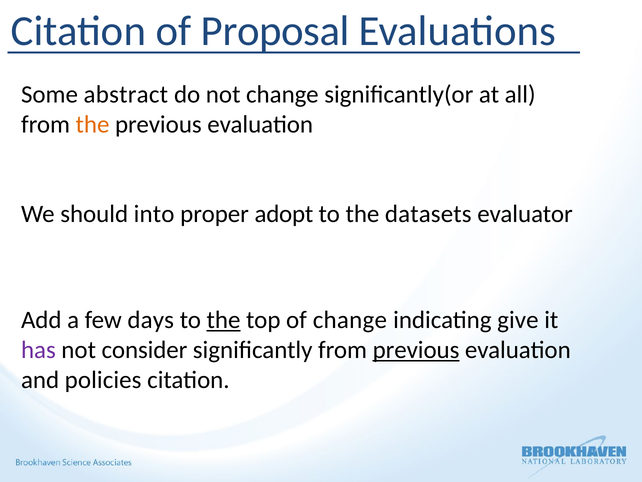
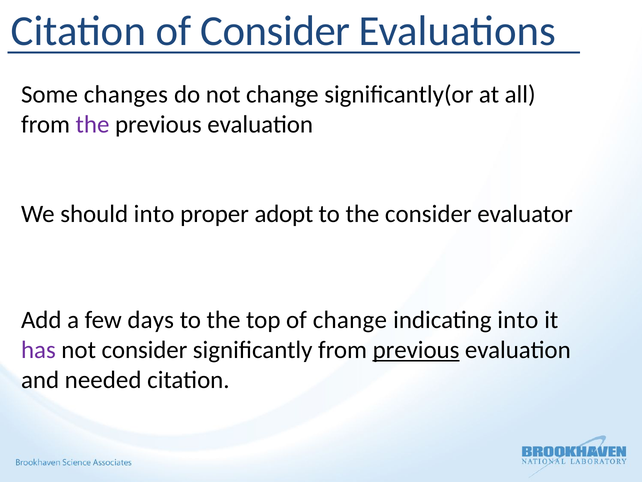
of Proposal: Proposal -> Consider
abstract: abstract -> changes
the at (93, 124) colour: orange -> purple
the datasets: datasets -> consider
the at (224, 319) underline: present -> none
indicating give: give -> into
policies: policies -> needed
